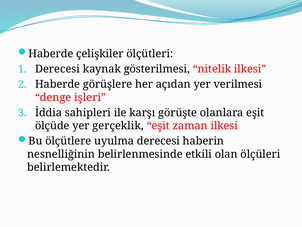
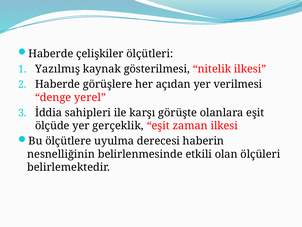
Derecesi at (58, 69): Derecesi -> Yazılmış
işleri: işleri -> yerel
